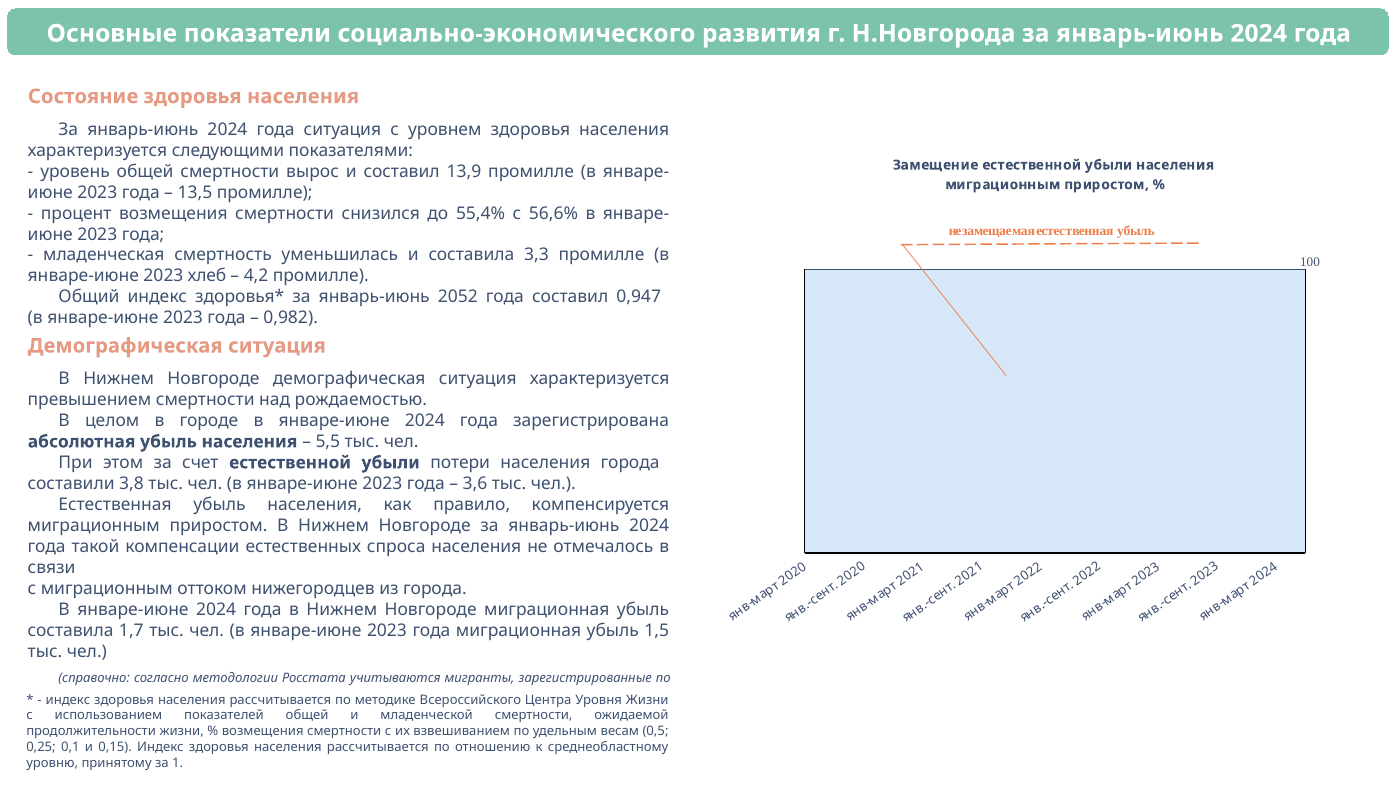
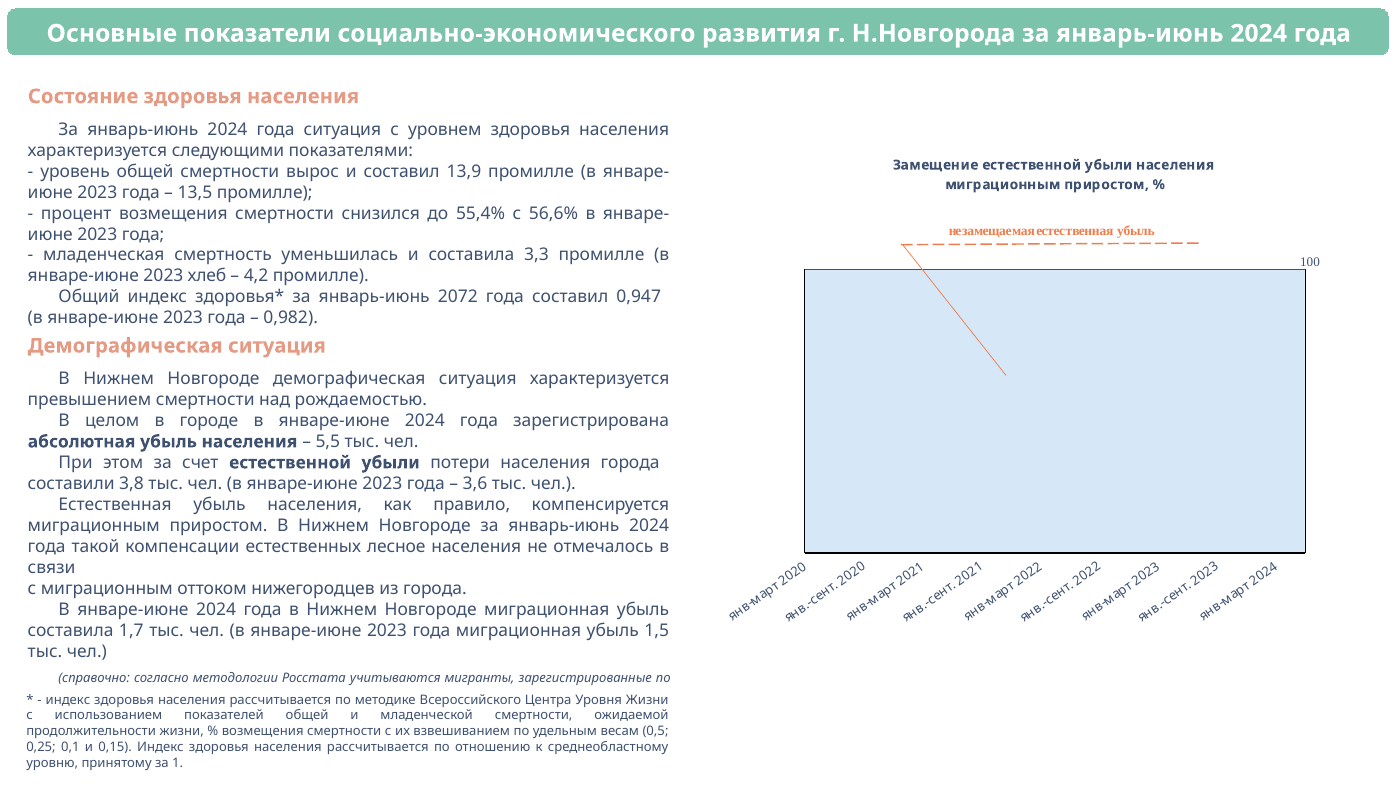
2052: 2052 -> 2072
спроса: спроса -> лесное
